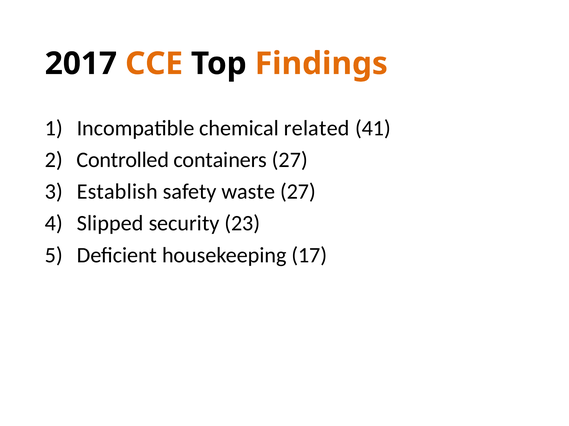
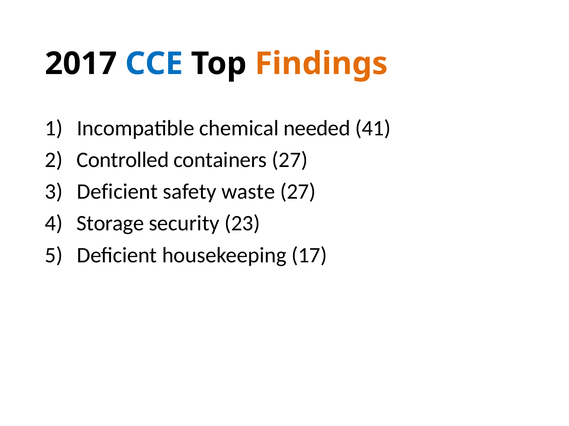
CCE colour: orange -> blue
related: related -> needed
Establish at (117, 192): Establish -> Deficient
Slipped: Slipped -> Storage
